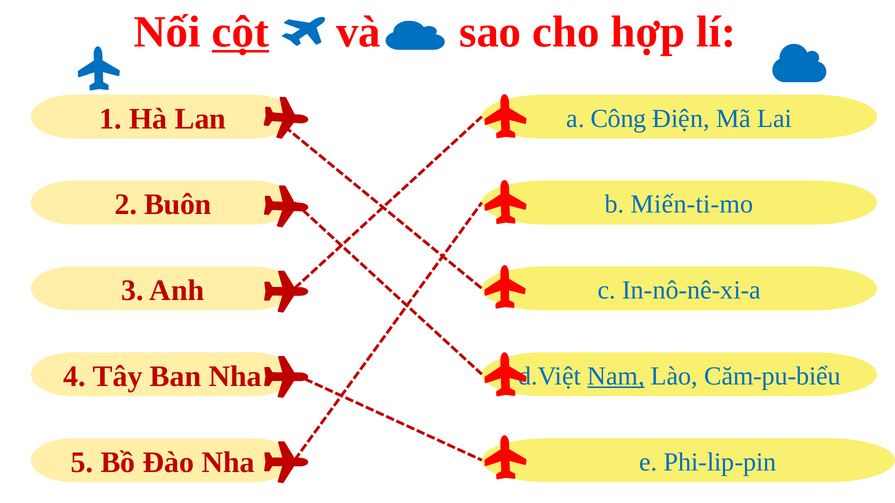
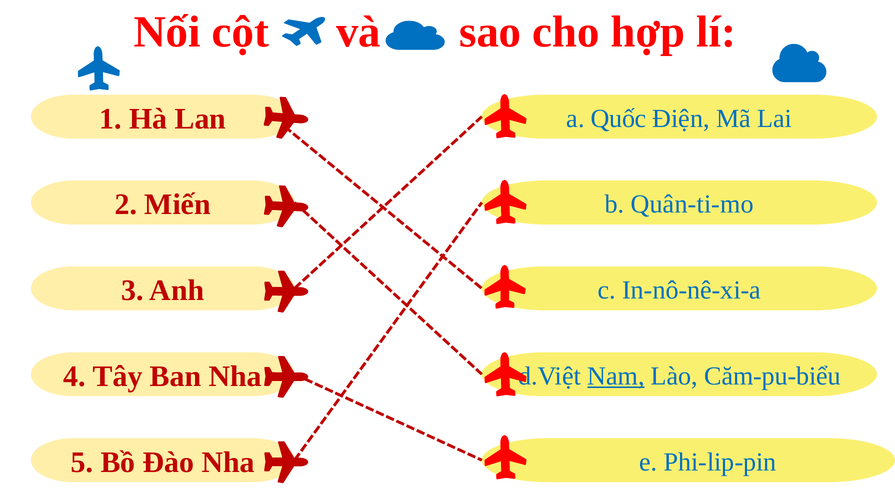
cột underline: present -> none
Công: Công -> Quốc
Buôn: Buôn -> Miến
Miến-ti-mo: Miến-ti-mo -> Quân-ti-mo
